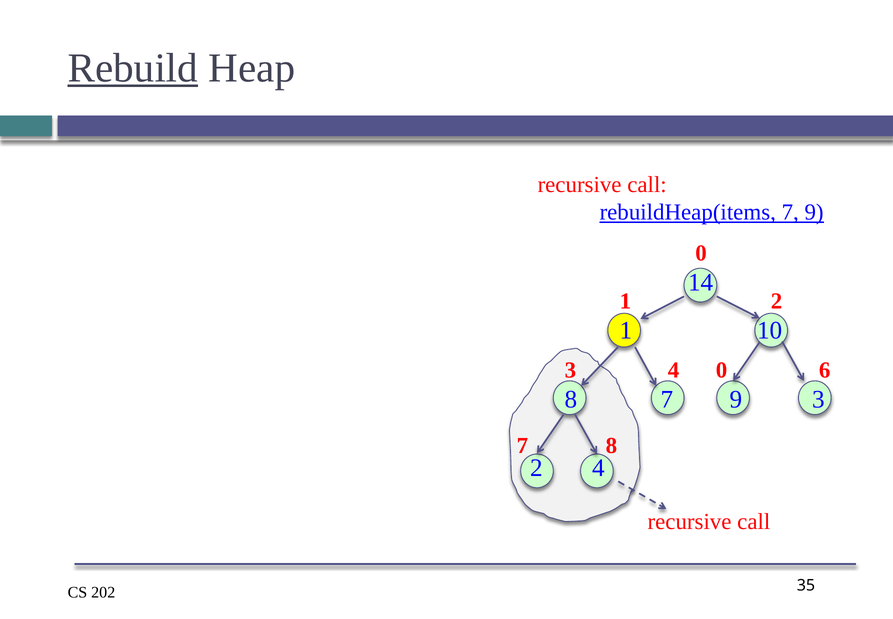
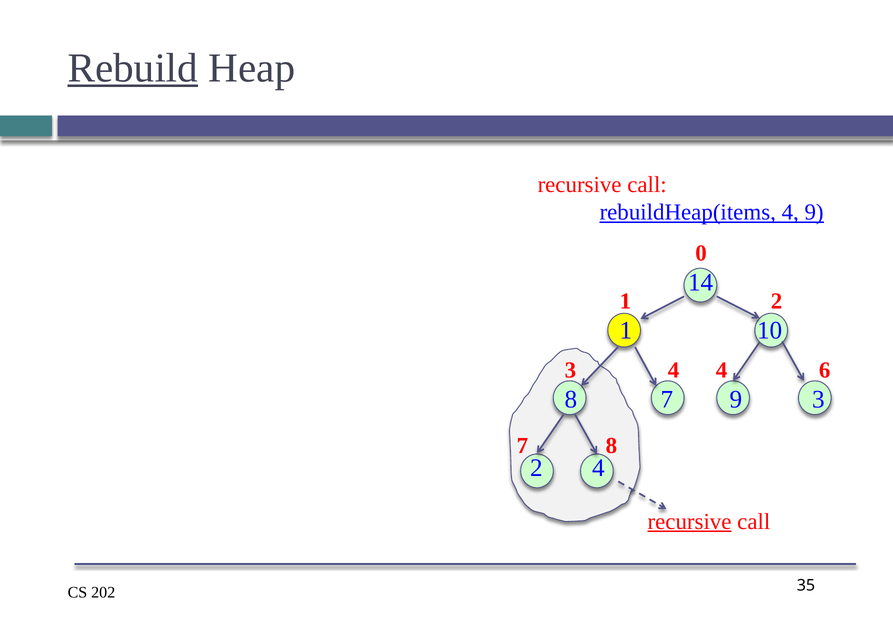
rebuildHeap(items 7: 7 -> 4
4 0: 0 -> 4
recursive at (690, 521) underline: none -> present
